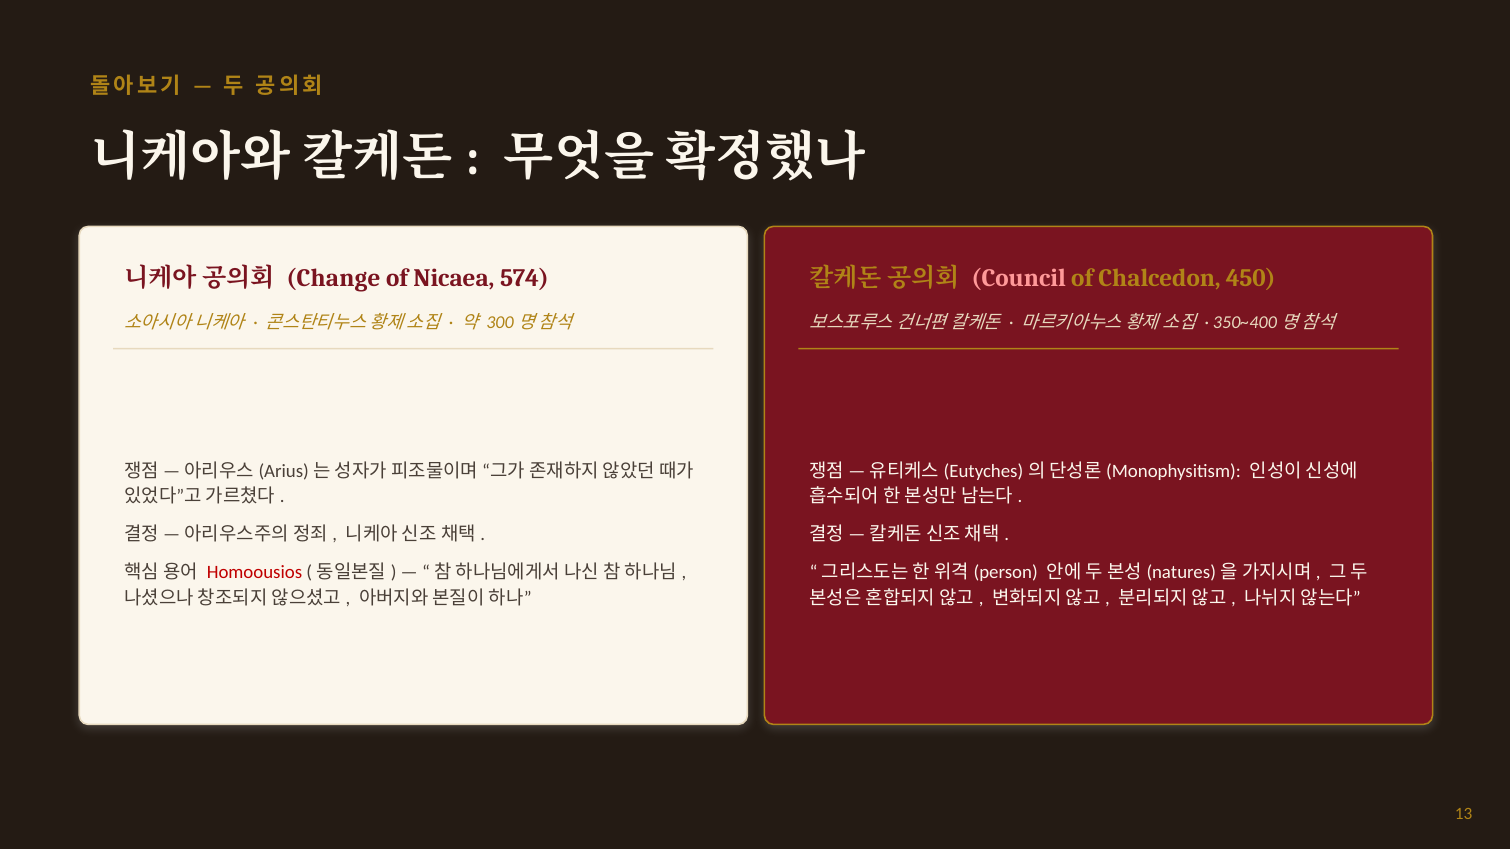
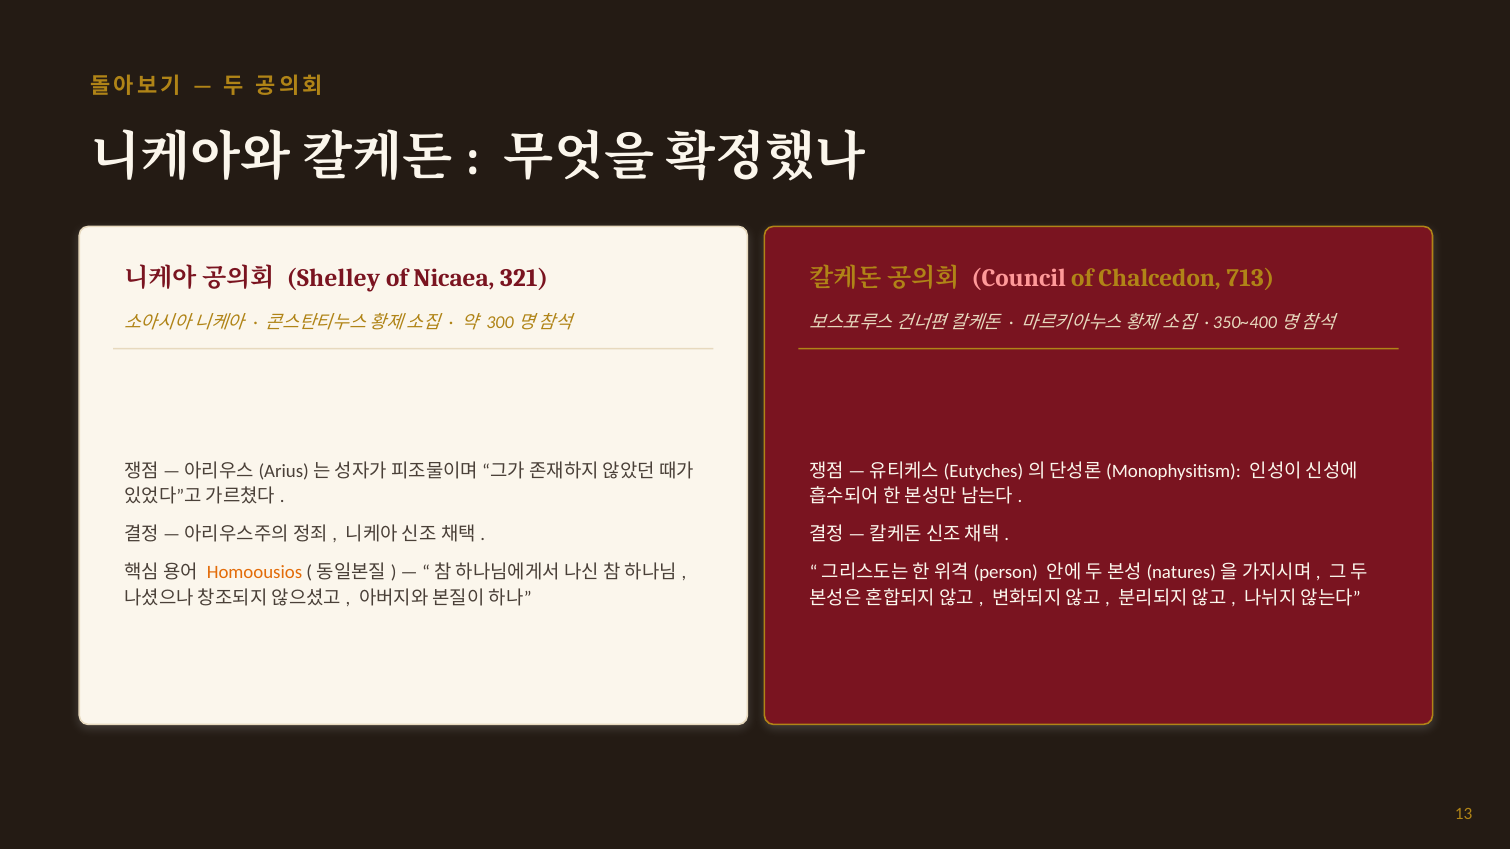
Change: Change -> Shelley
574: 574 -> 321
450: 450 -> 713
Homoousios colour: red -> orange
